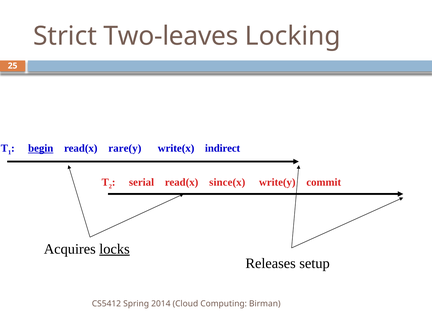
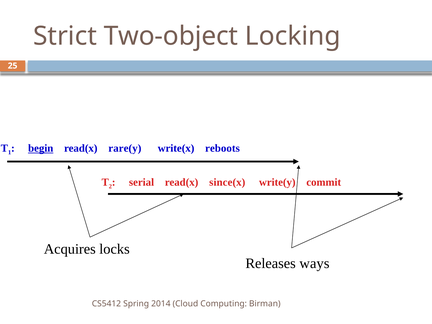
Two-leaves: Two-leaves -> Two-object
indirect: indirect -> reboots
locks underline: present -> none
setup: setup -> ways
